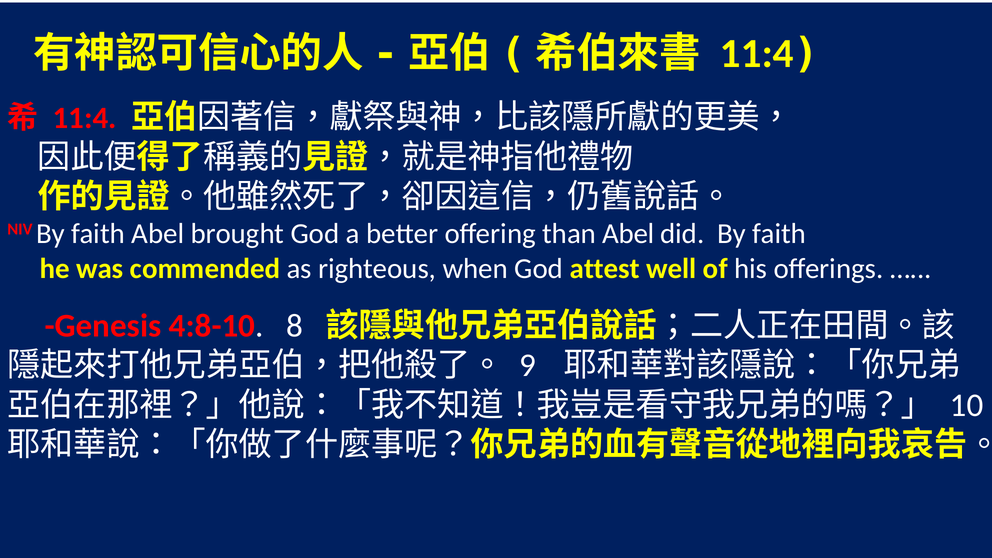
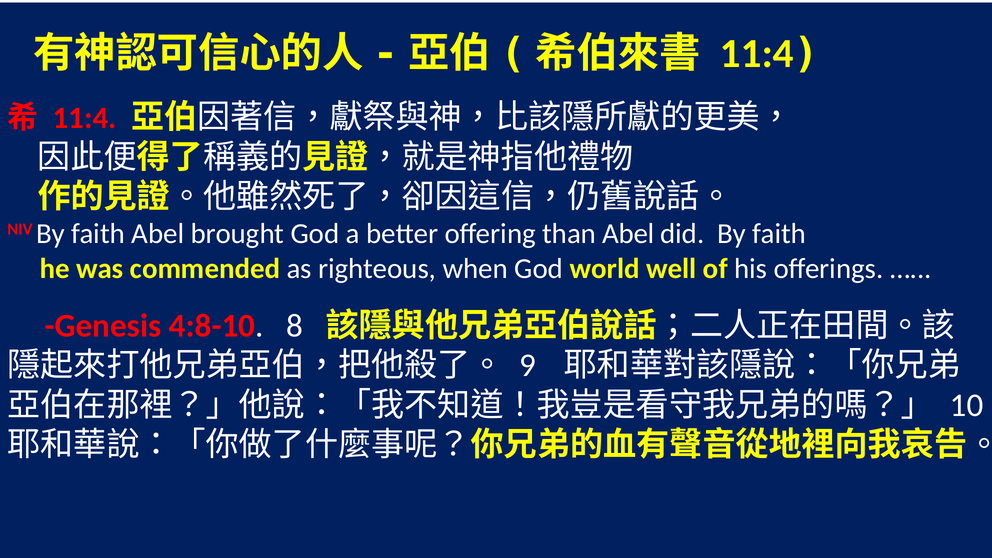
attest: attest -> world
